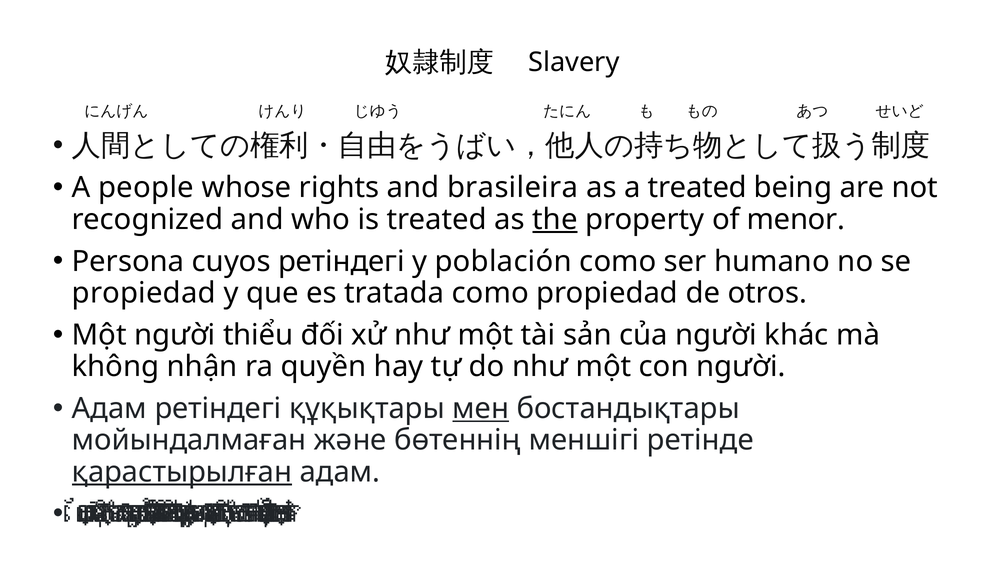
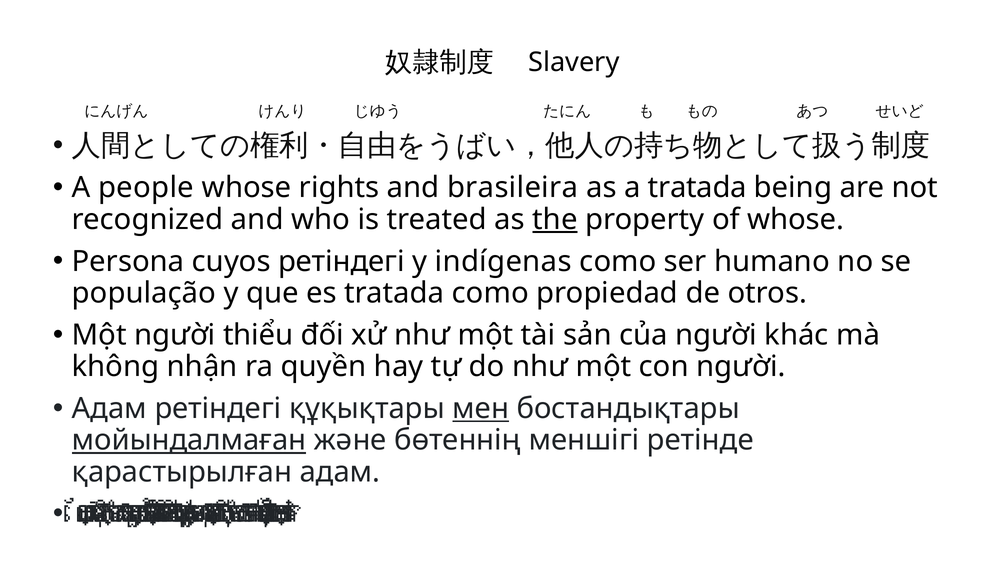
a treated: treated -> tratada
of menor: menor -> whose
población: población -> indígenas
propiedad at (144, 293): propiedad -> população
мойындалмаған underline: none -> present
қарастырылған underline: present -> none
